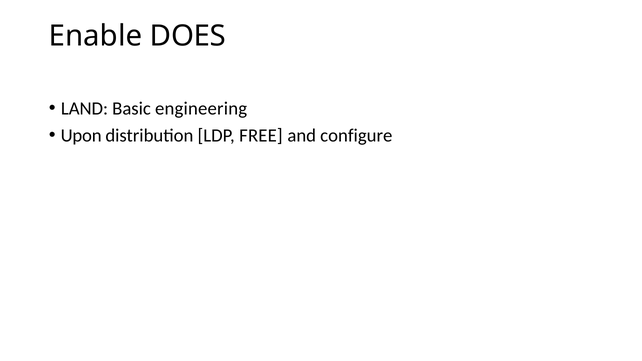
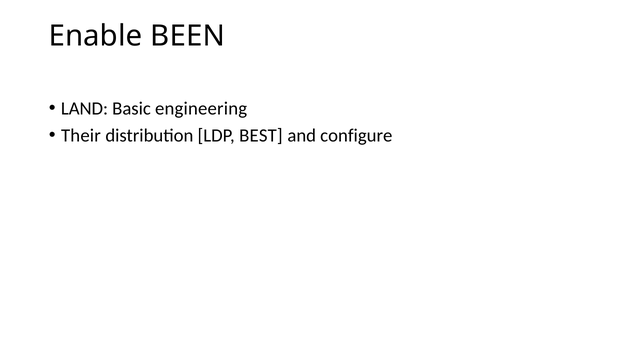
DOES: DOES -> BEEN
Upon: Upon -> Their
FREE: FREE -> BEST
